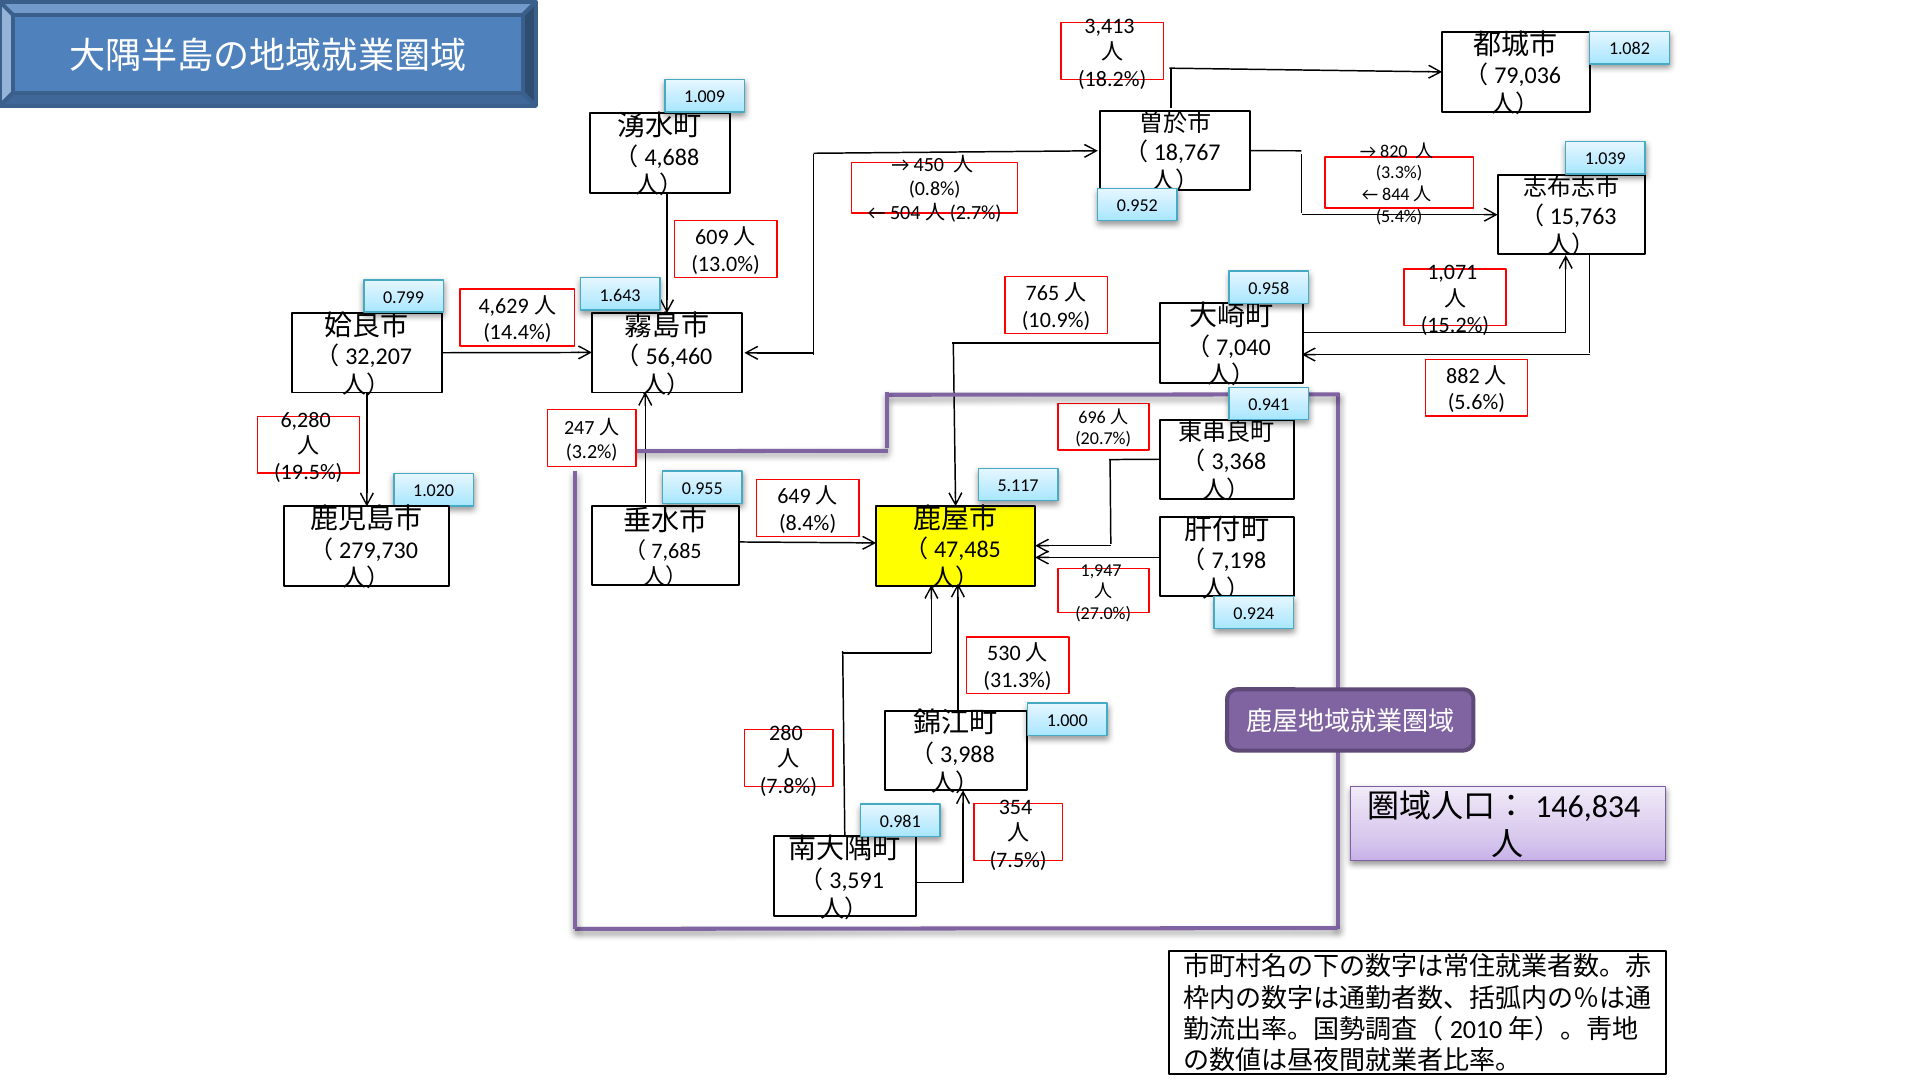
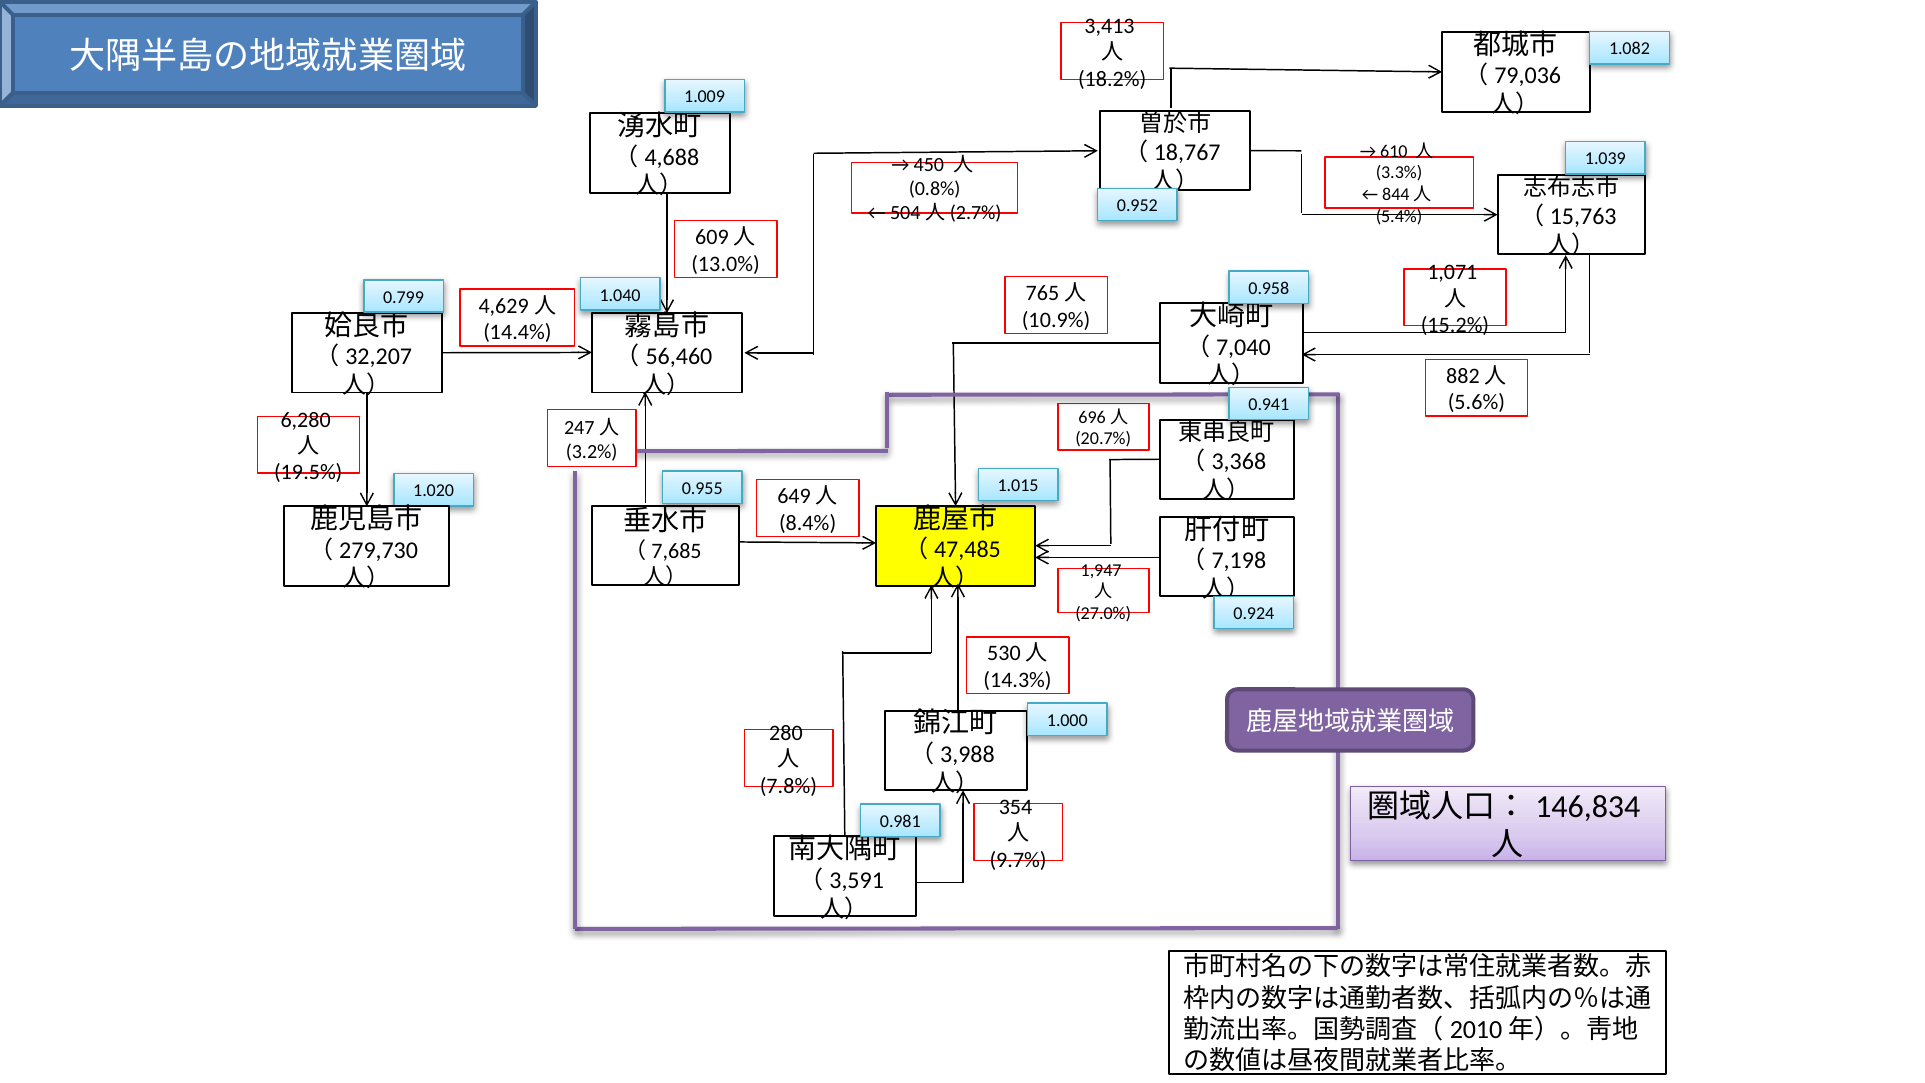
820: 820 -> 610
1.643: 1.643 -> 1.040
5.117: 5.117 -> 1.015
31.3%: 31.3% -> 14.3%
7.5%: 7.5% -> 9.7%
